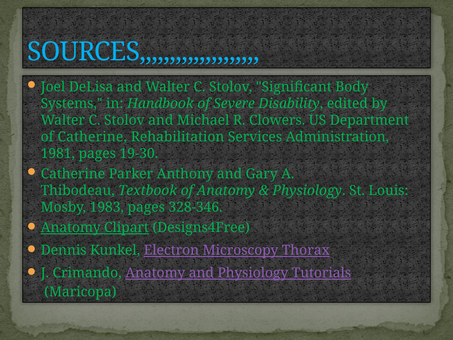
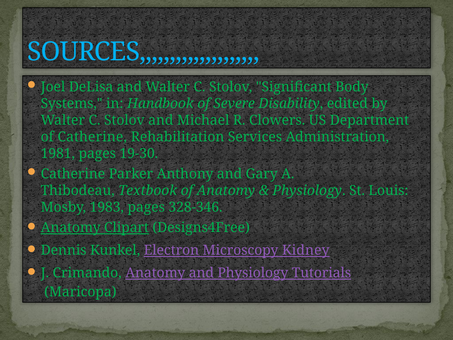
Thorax: Thorax -> Kidney
